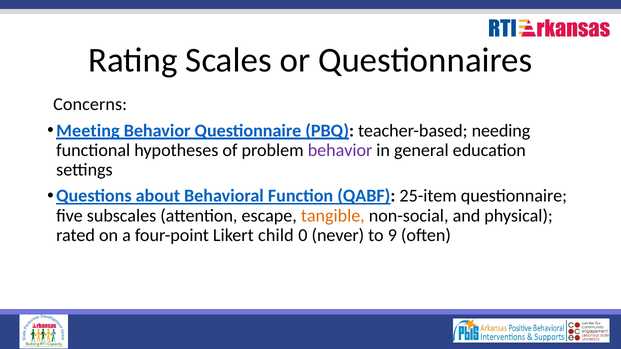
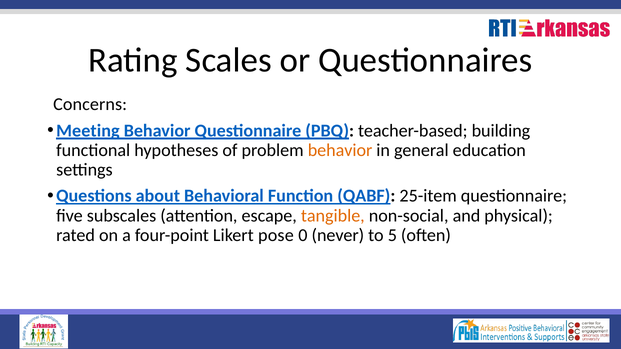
needing: needing -> building
behavior at (340, 150) colour: purple -> orange
child: child -> pose
9: 9 -> 5
